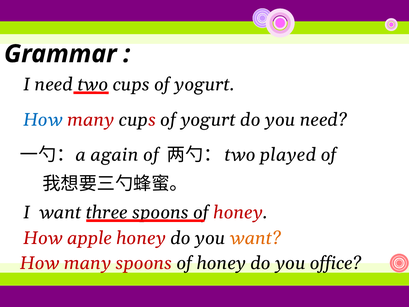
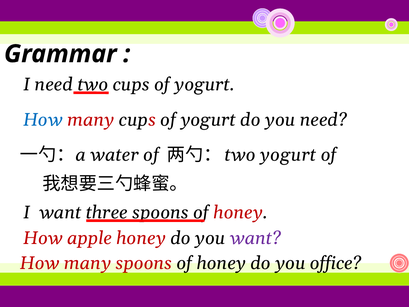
again: again -> water
two played: played -> yogurt
want at (255, 238) colour: orange -> purple
